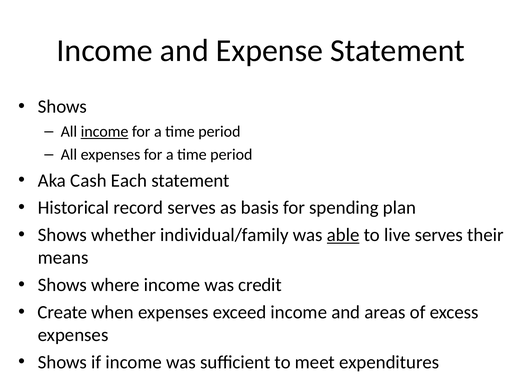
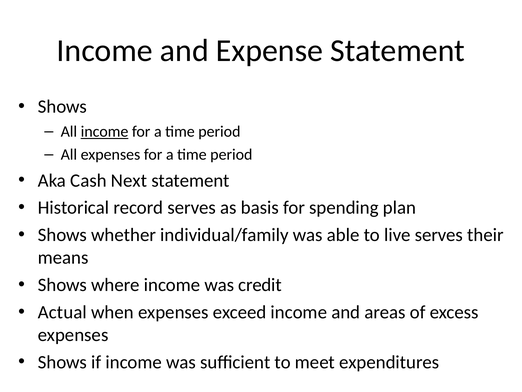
Each: Each -> Next
able underline: present -> none
Create: Create -> Actual
